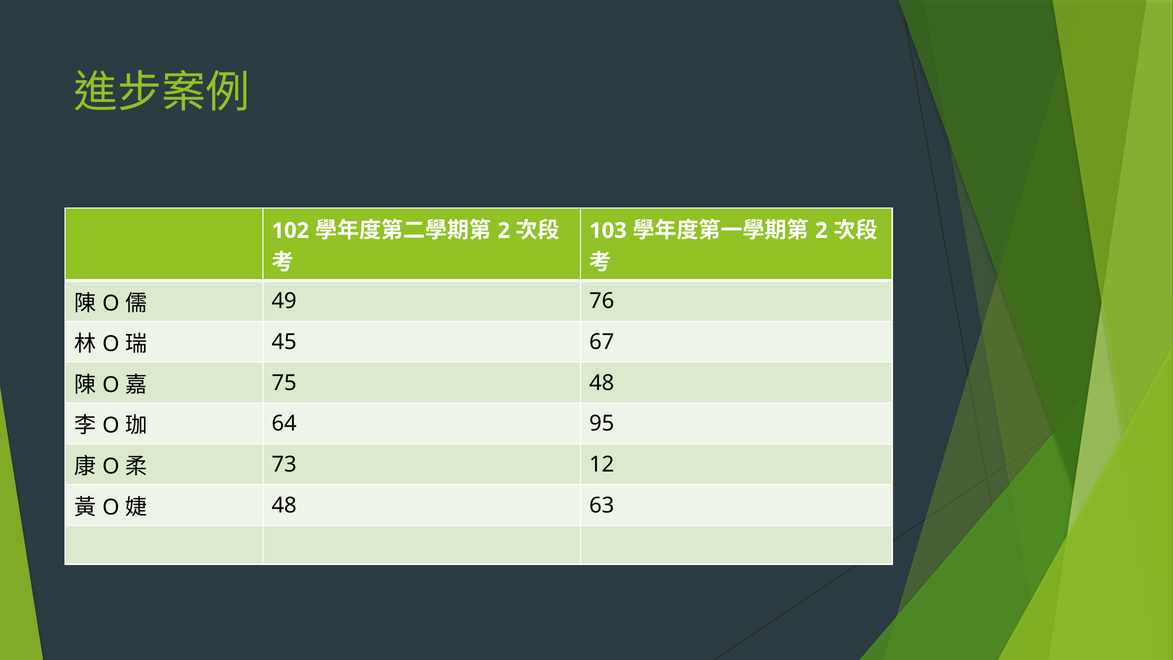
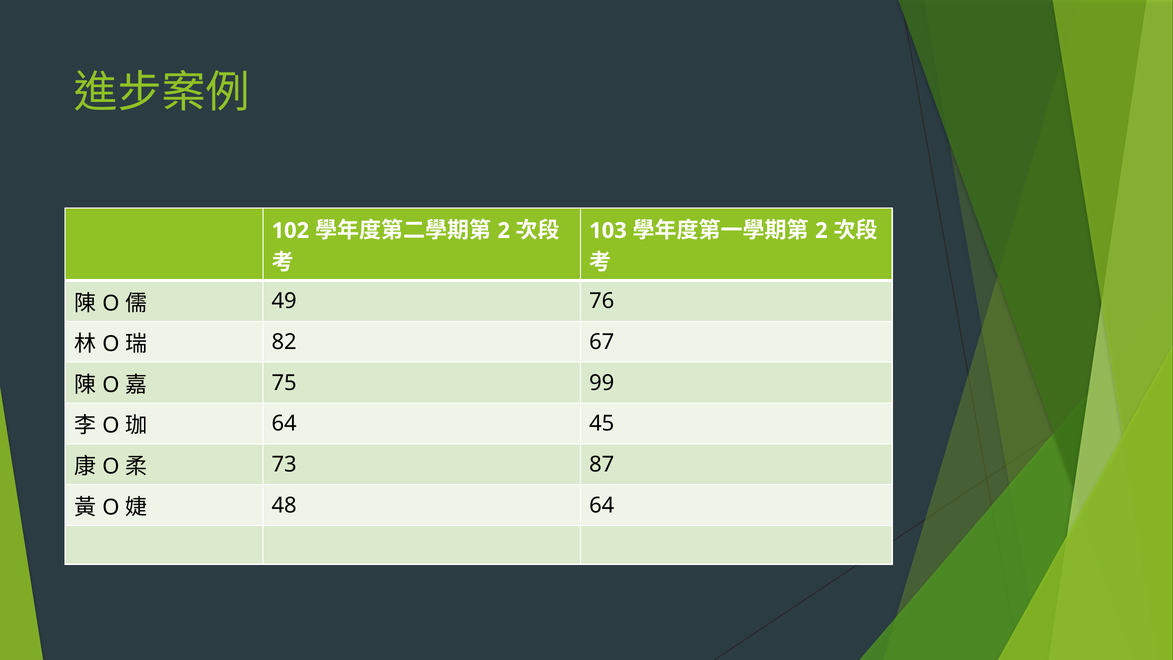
45: 45 -> 82
75 48: 48 -> 99
95: 95 -> 45
12: 12 -> 87
48 63: 63 -> 64
